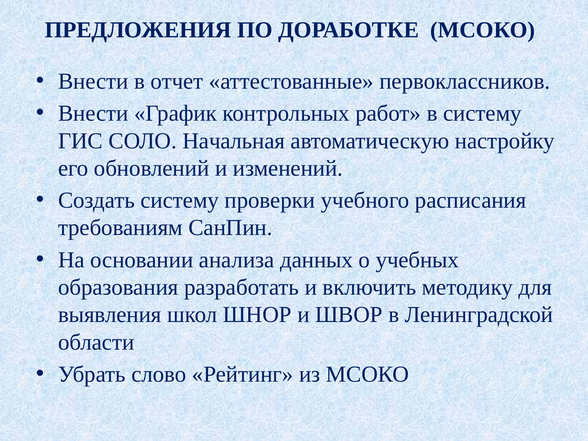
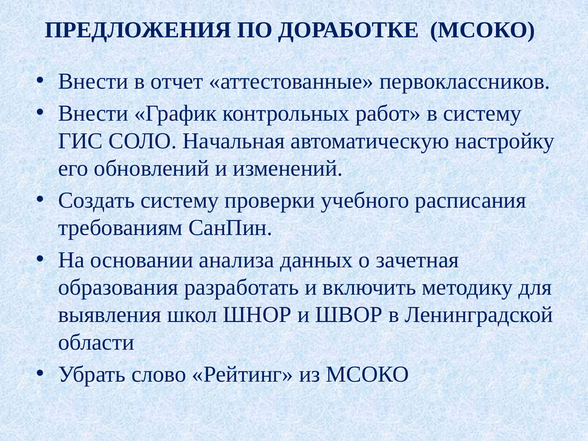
учебных: учебных -> зачетная
